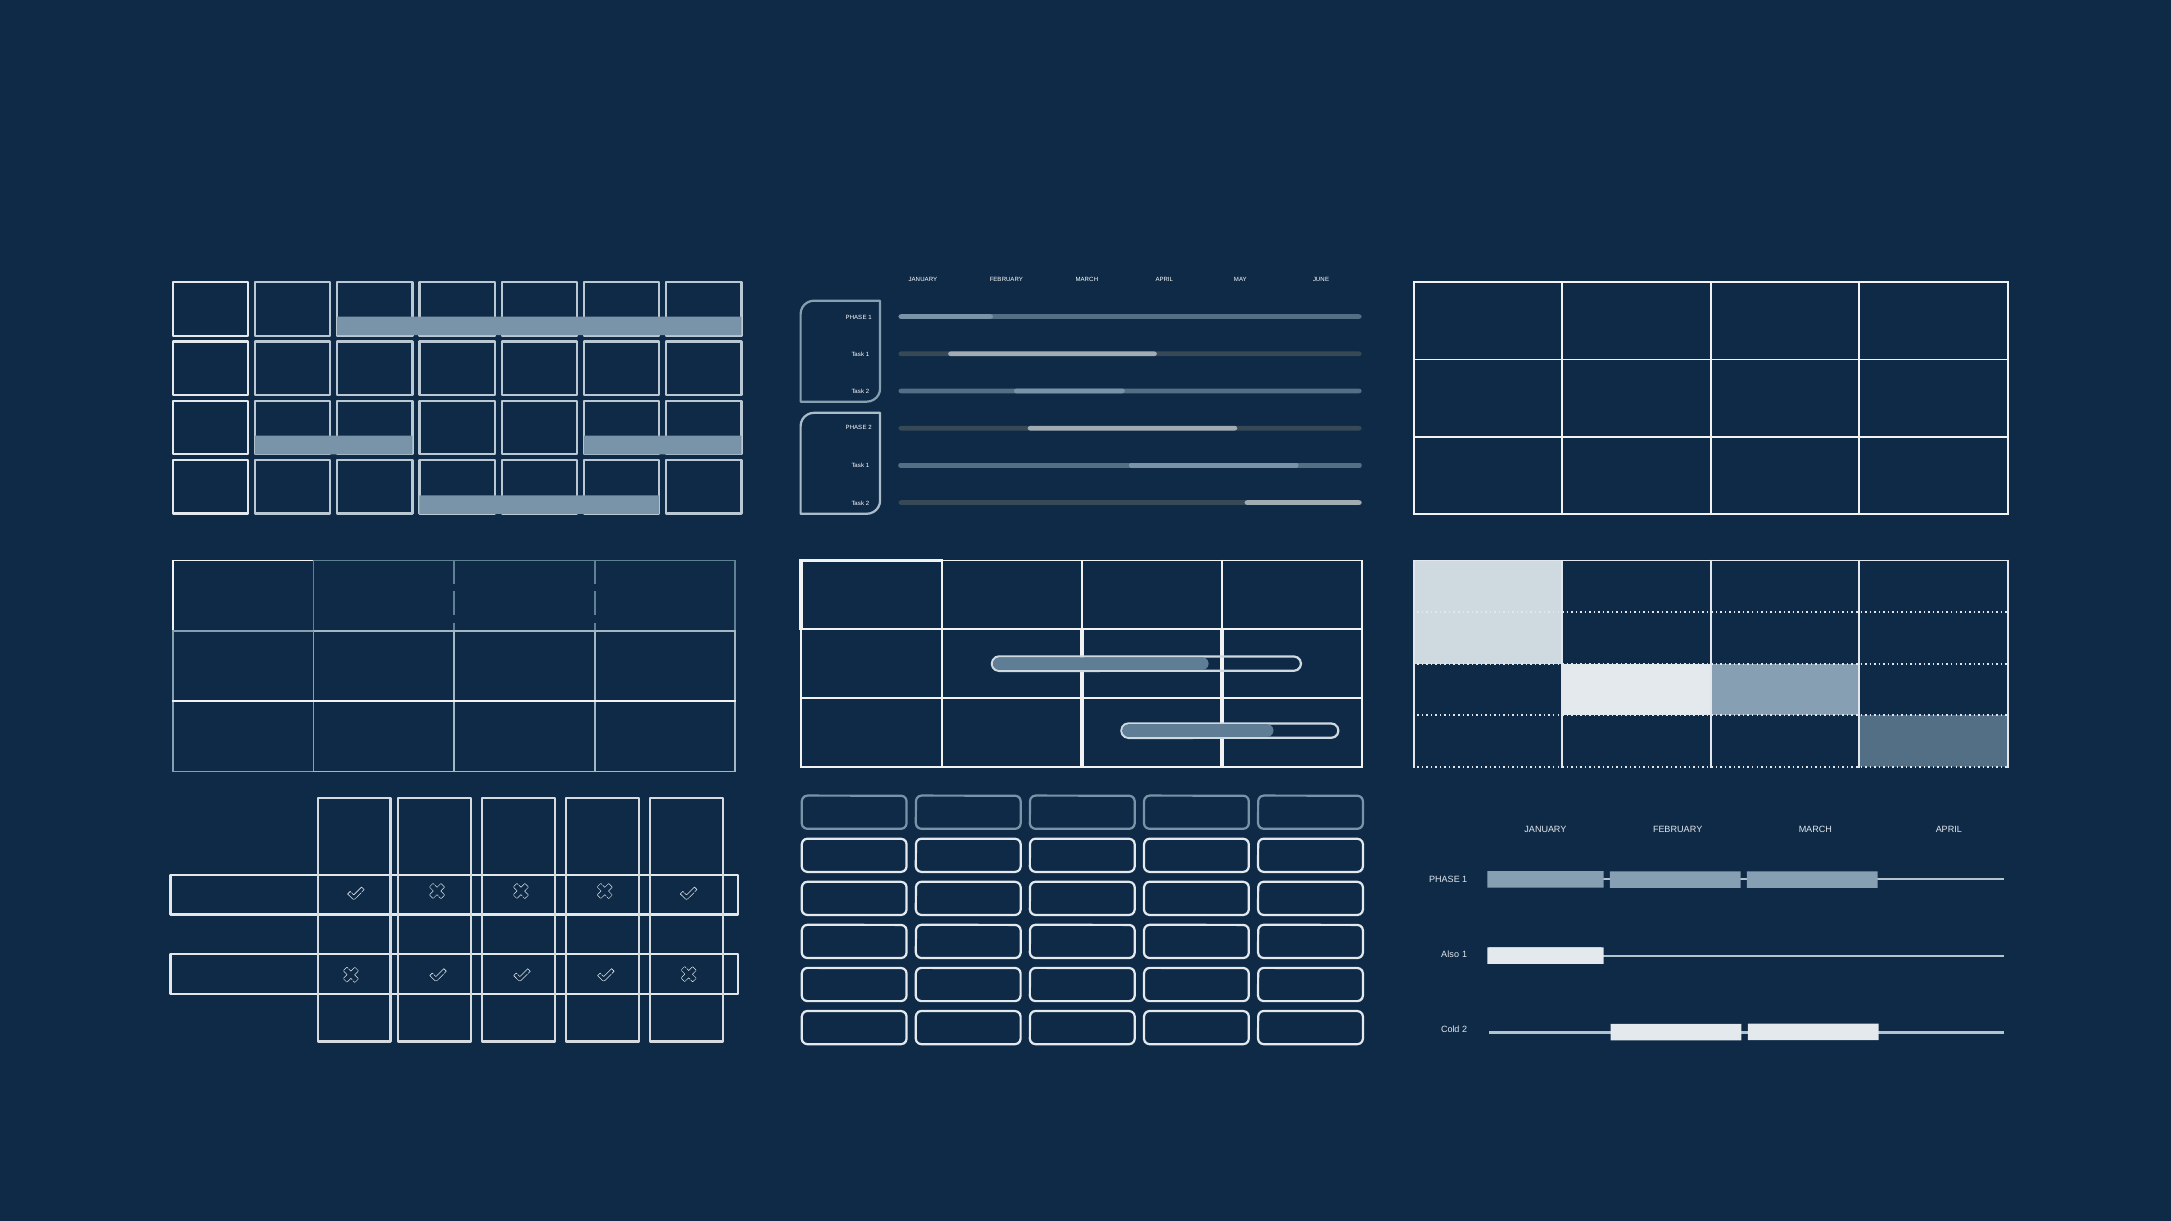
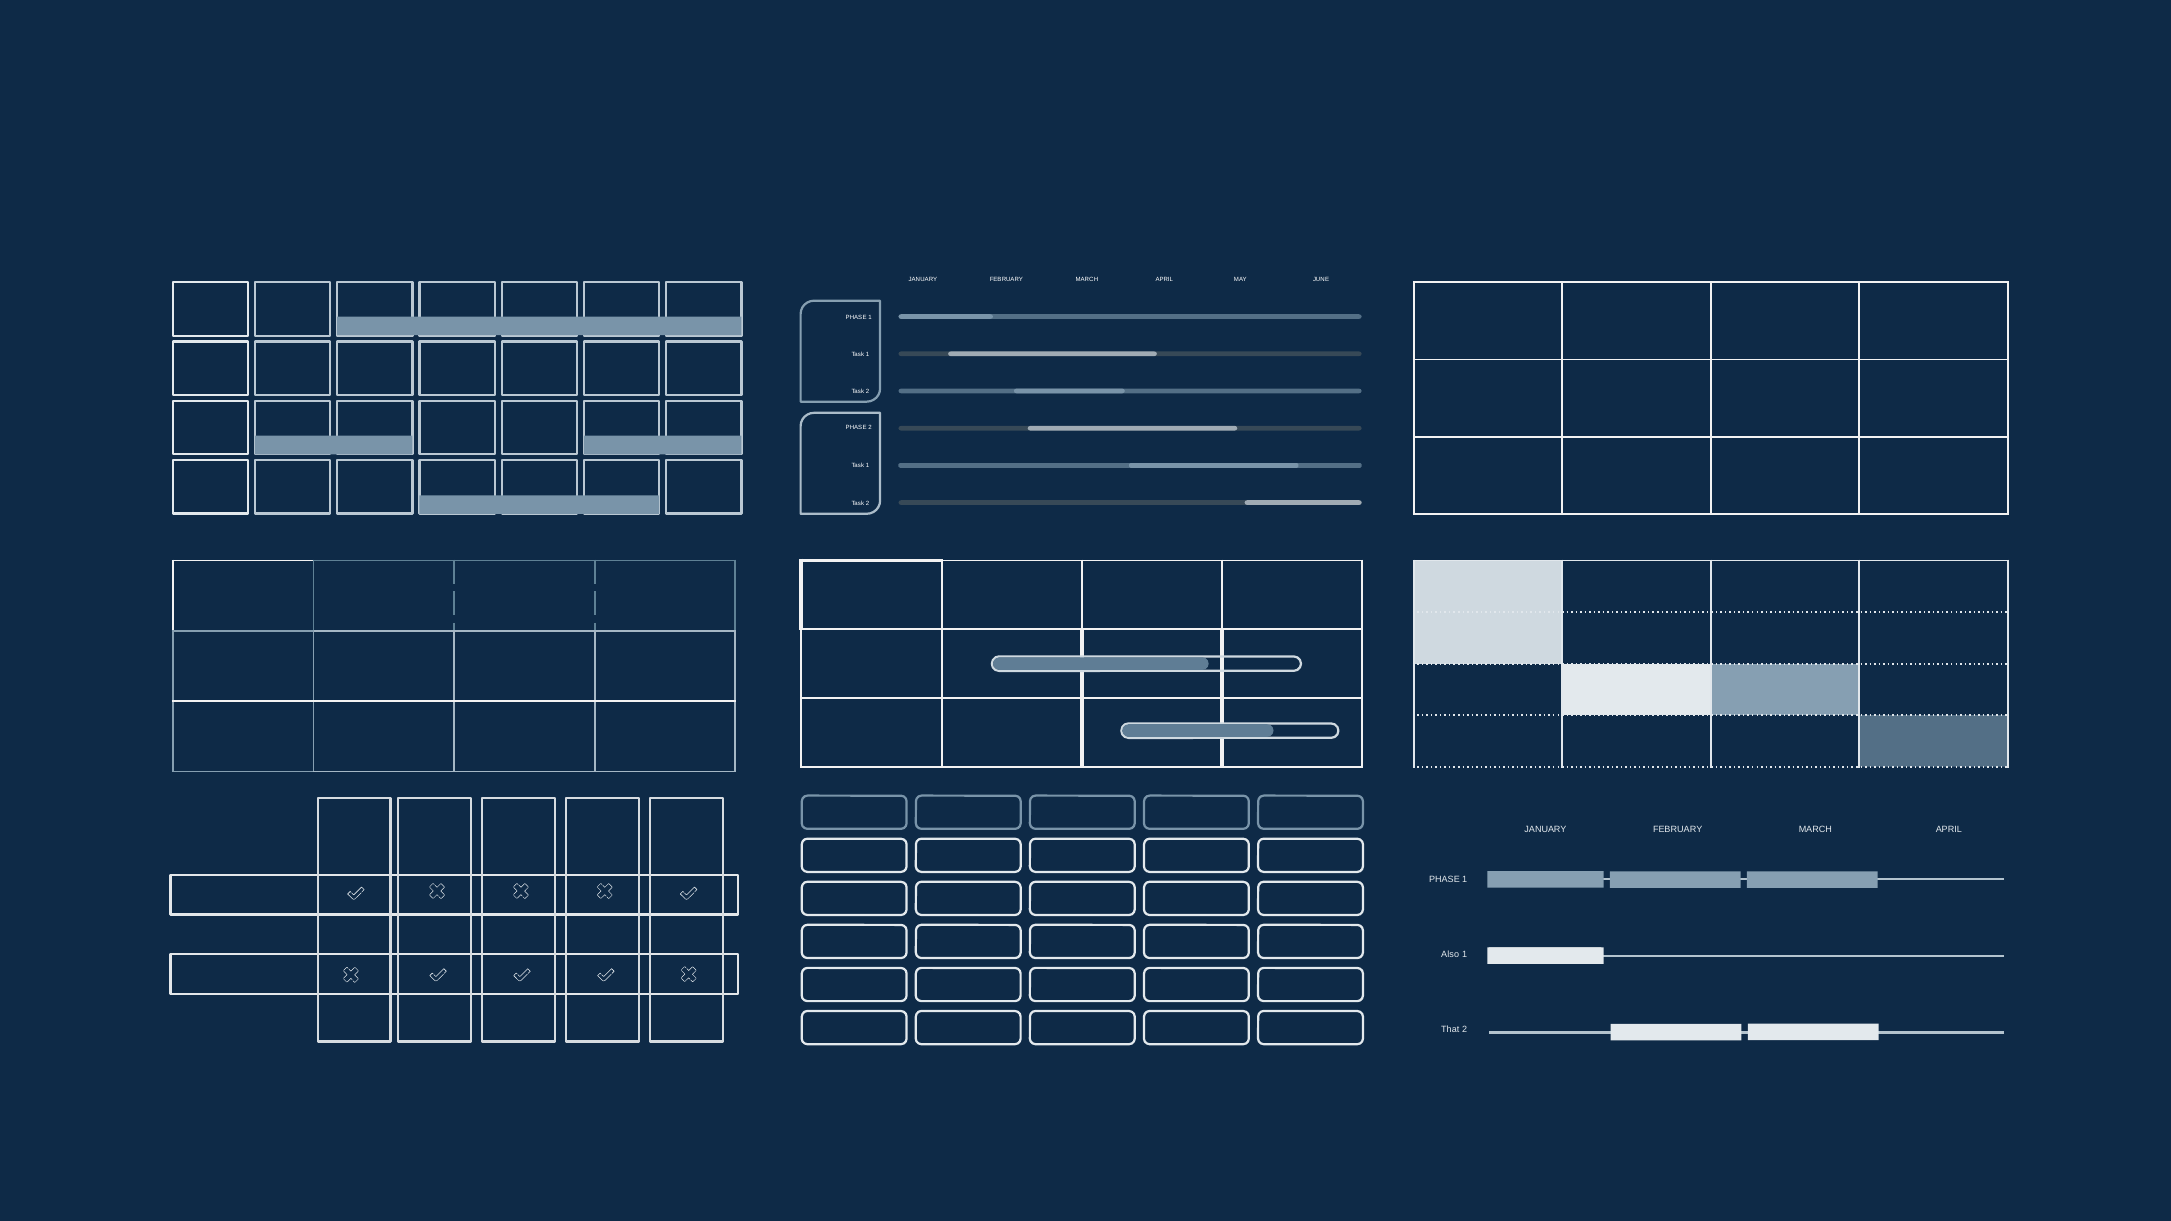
Cold: Cold -> That
